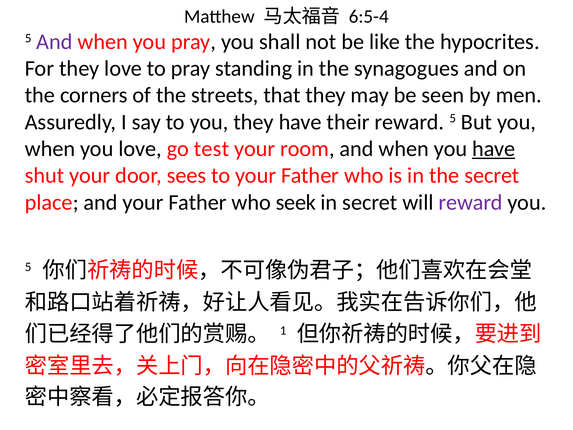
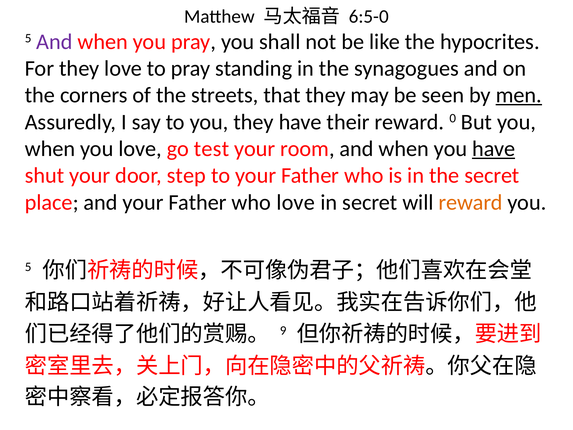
6:5-4: 6:5-4 -> 6:5-0
men underline: none -> present
reward 5: 5 -> 0
sees: sees -> step
who seek: seek -> love
reward at (471, 202) colour: purple -> orange
1: 1 -> 9
